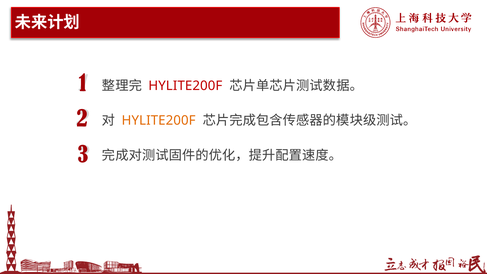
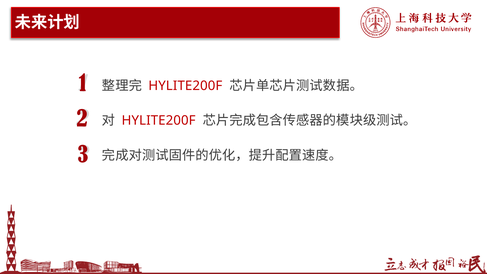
HYLITE200F at (159, 121) colour: orange -> red
